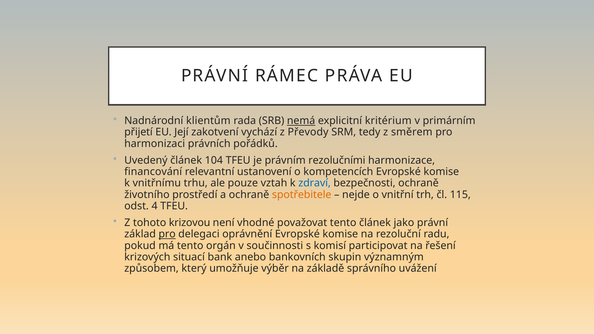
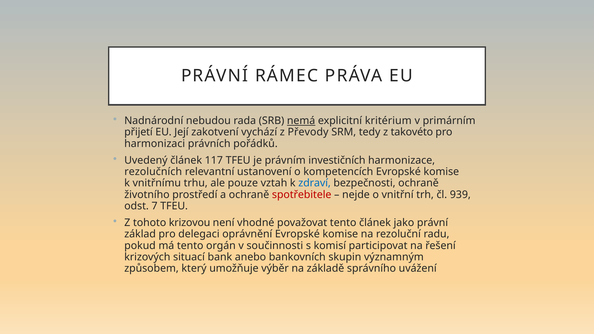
klientům: klientům -> nebudou
směrem: směrem -> takovéto
104: 104 -> 117
rezolučními: rezolučními -> investičních
financování: financování -> rezolučních
spotřebitele colour: orange -> red
115: 115 -> 939
4: 4 -> 7
pro at (167, 234) underline: present -> none
